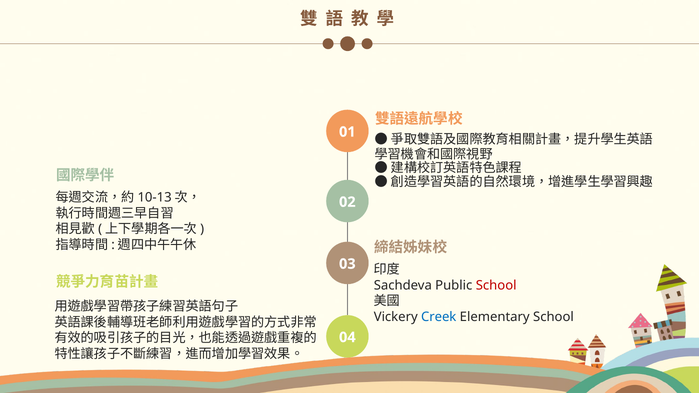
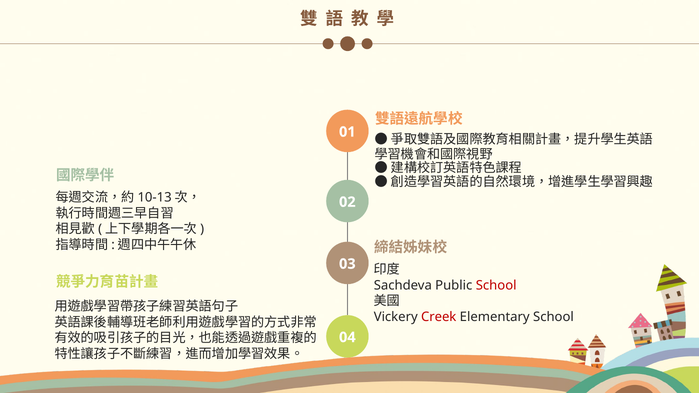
Creek colour: blue -> red
